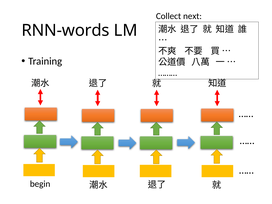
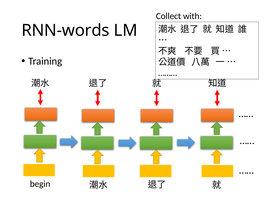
next: next -> with
